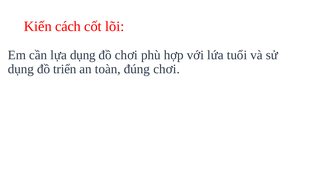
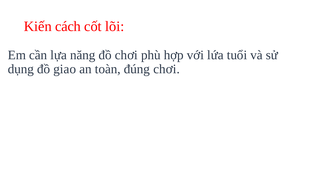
lựa dụng: dụng -> năng
triển: triển -> giao
